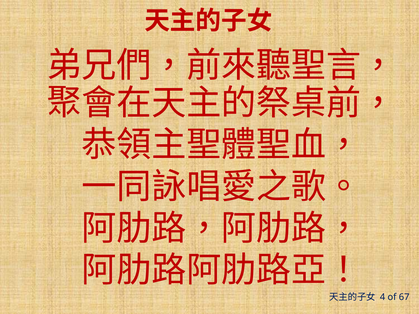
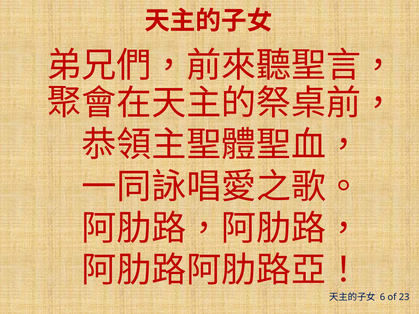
4: 4 -> 6
67: 67 -> 23
